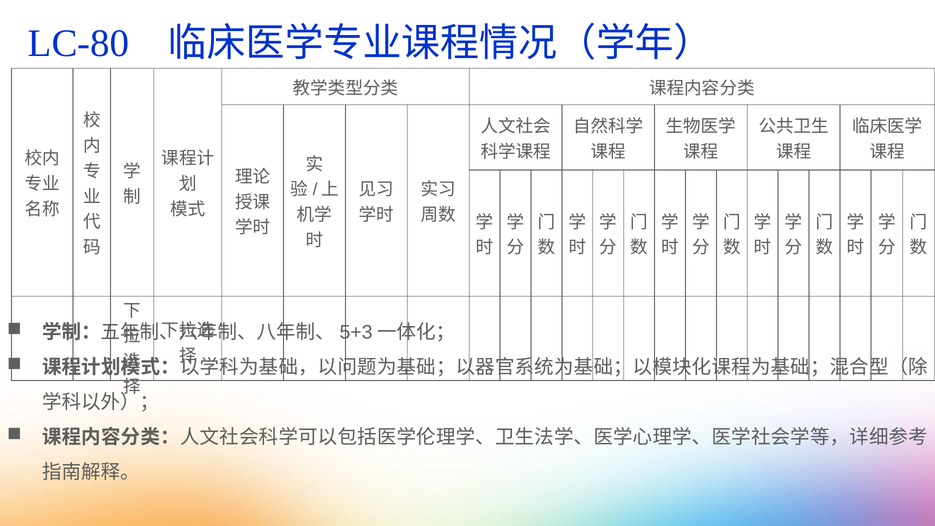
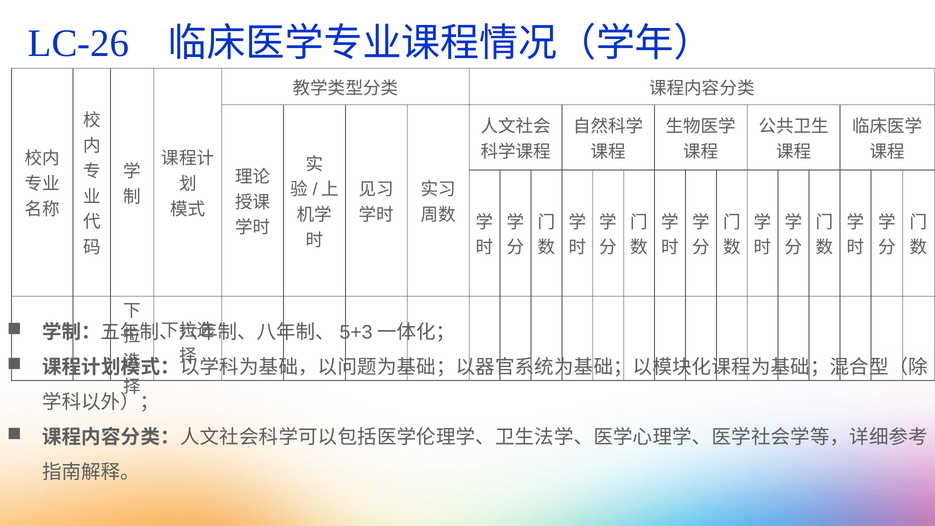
LC-80: LC-80 -> LC-26
